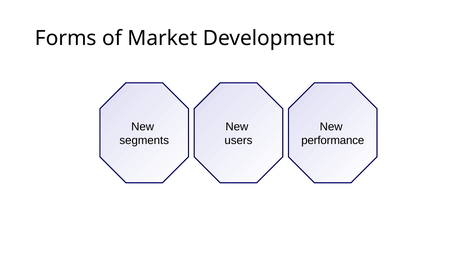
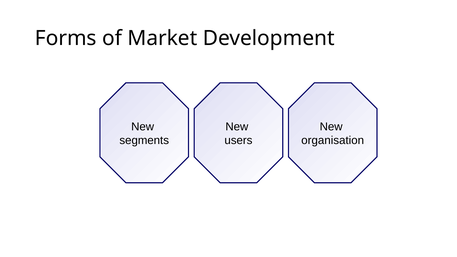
performance: performance -> organisation
